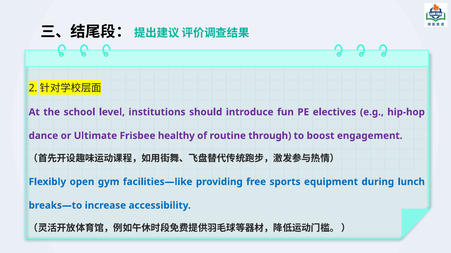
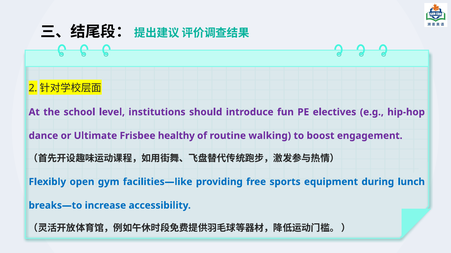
through: through -> walking
